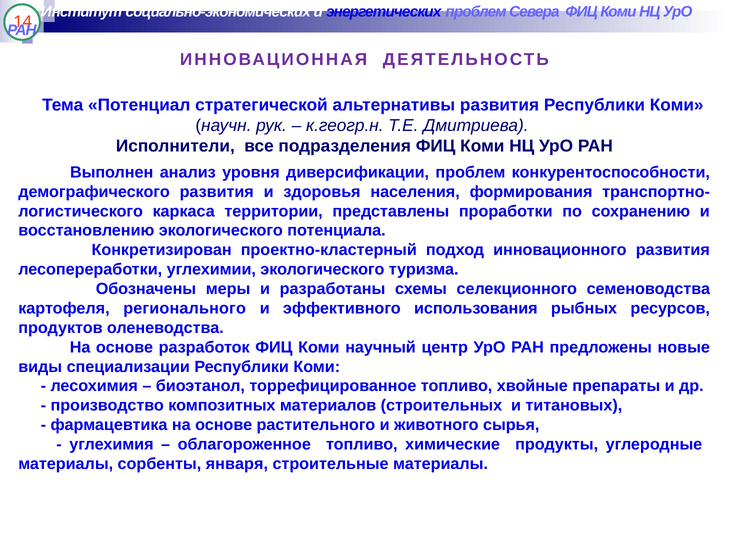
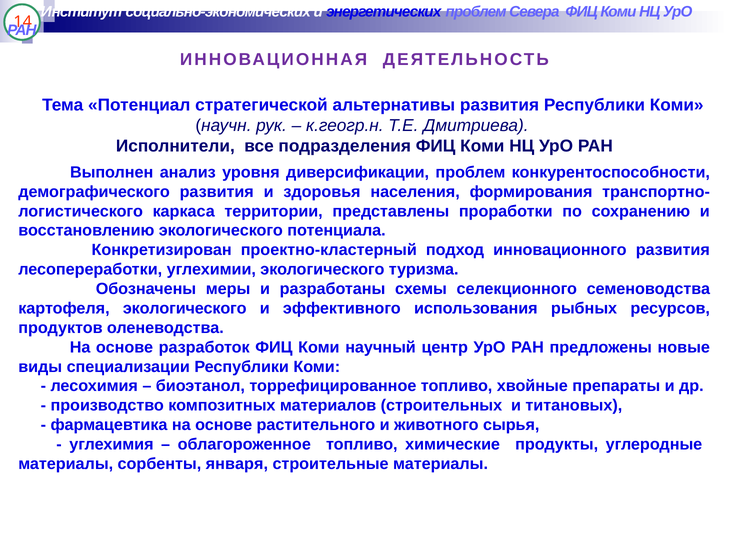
картофеля регионального: регионального -> экологического
